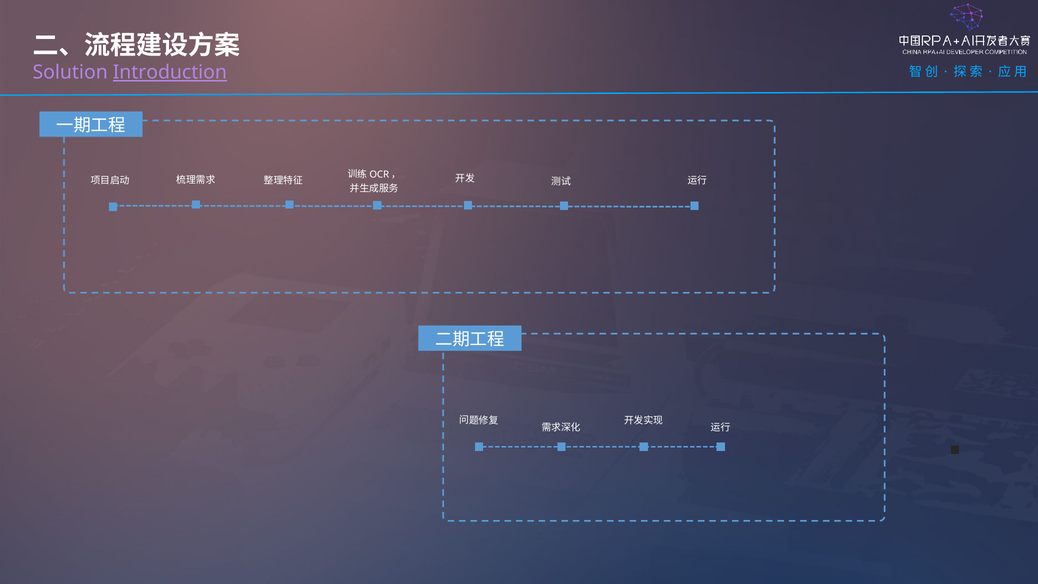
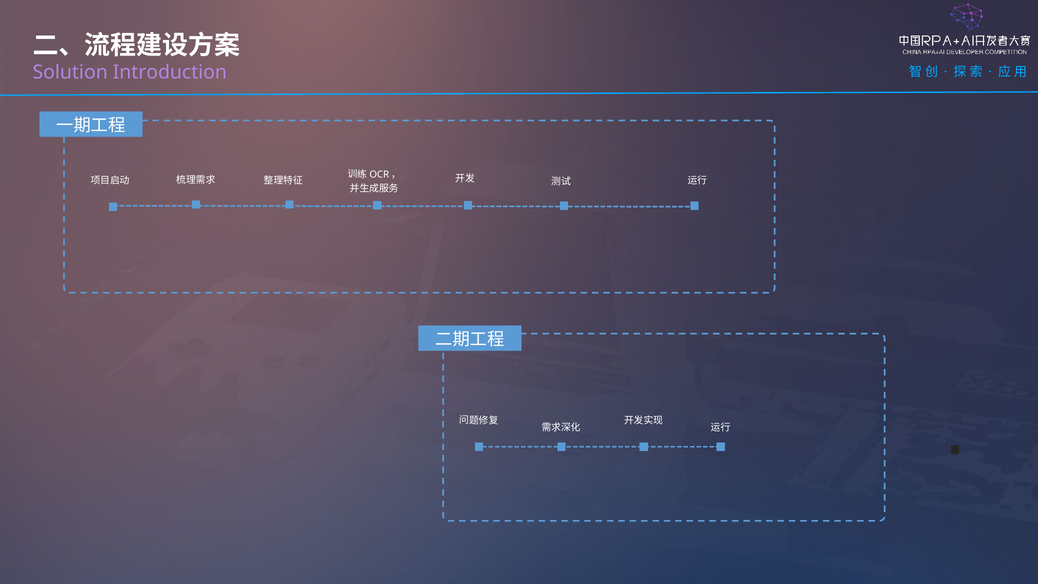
Introduction underline: present -> none
